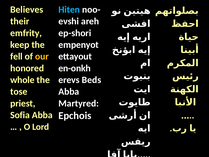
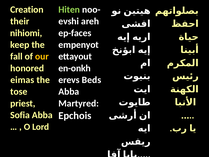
Believes: Believes -> Creation
Hiten colour: light blue -> light green
emfrity: emfrity -> nihiomi
ep-shori: ep-shori -> ep-faces
fell: fell -> fall
whole: whole -> eimas
